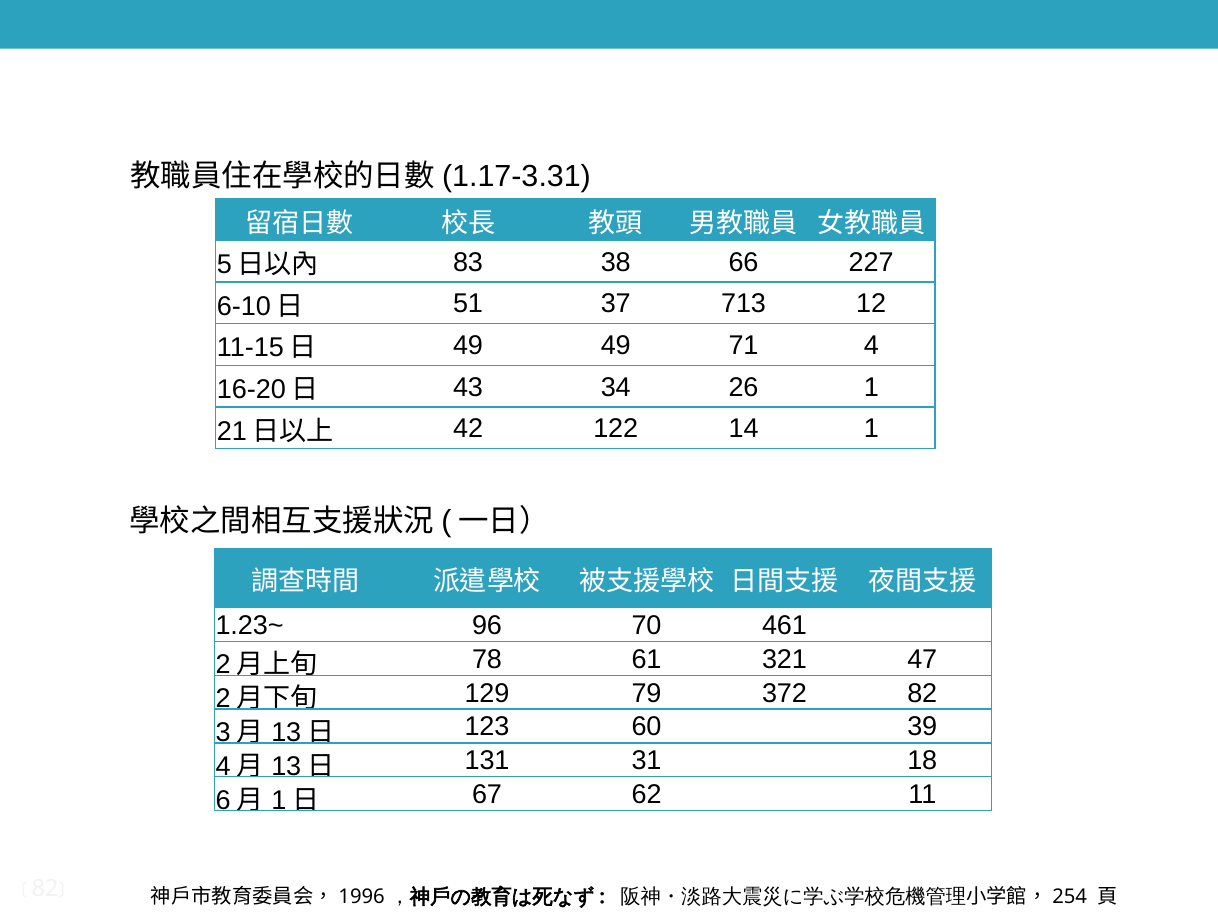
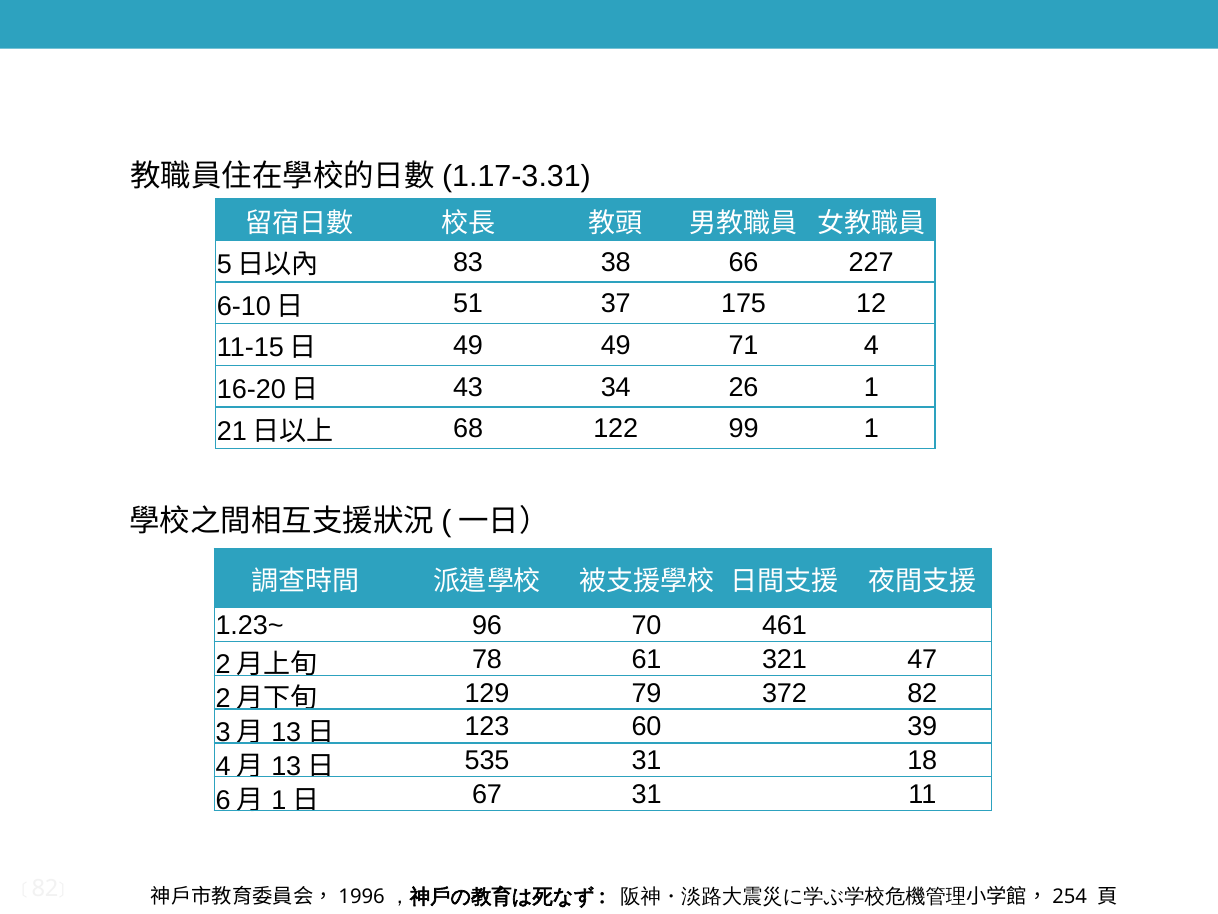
713: 713 -> 175
42: 42 -> 68
14: 14 -> 99
131: 131 -> 535
67 62: 62 -> 31
